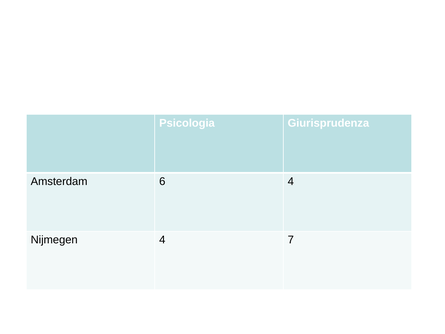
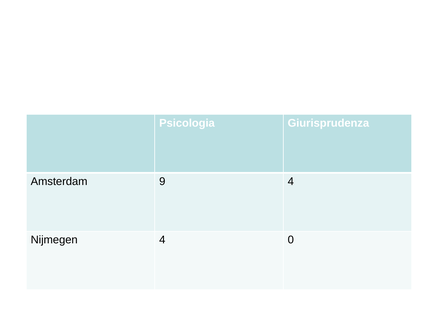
6: 6 -> 9
7: 7 -> 0
